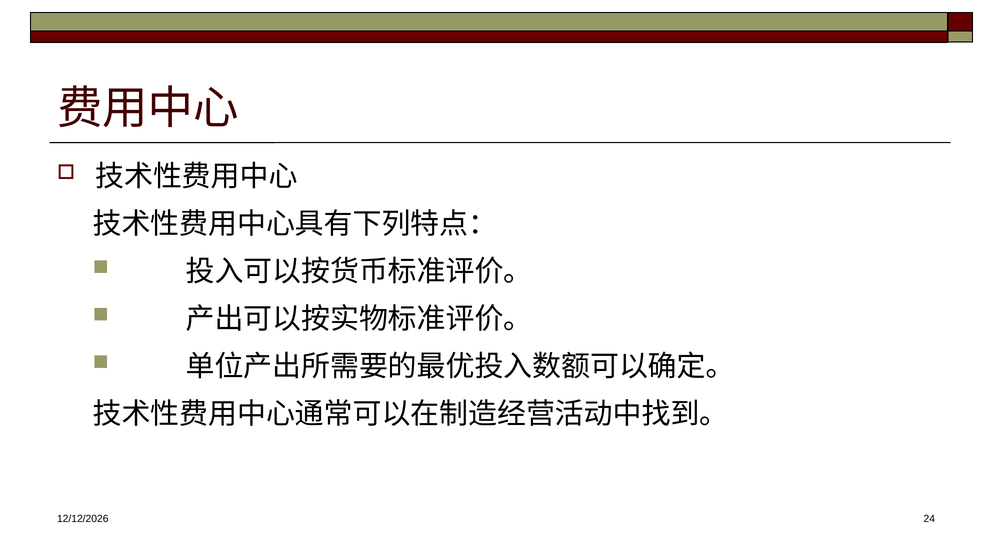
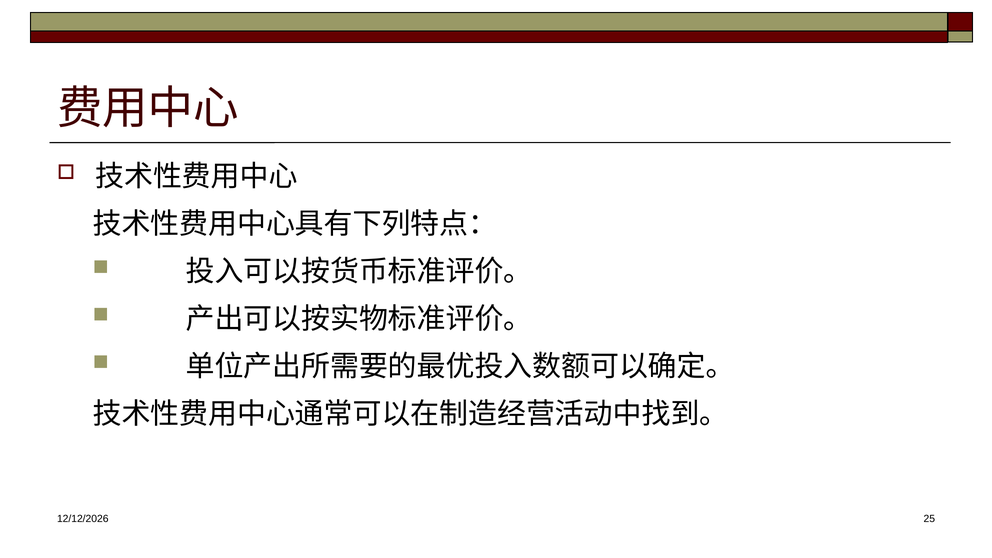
24: 24 -> 25
